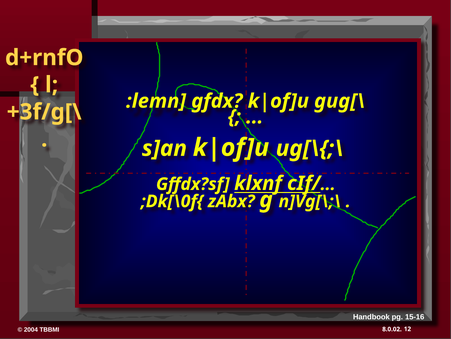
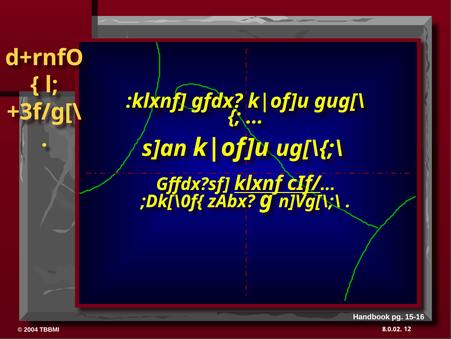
:lemn: :lemn -> :klxnf
